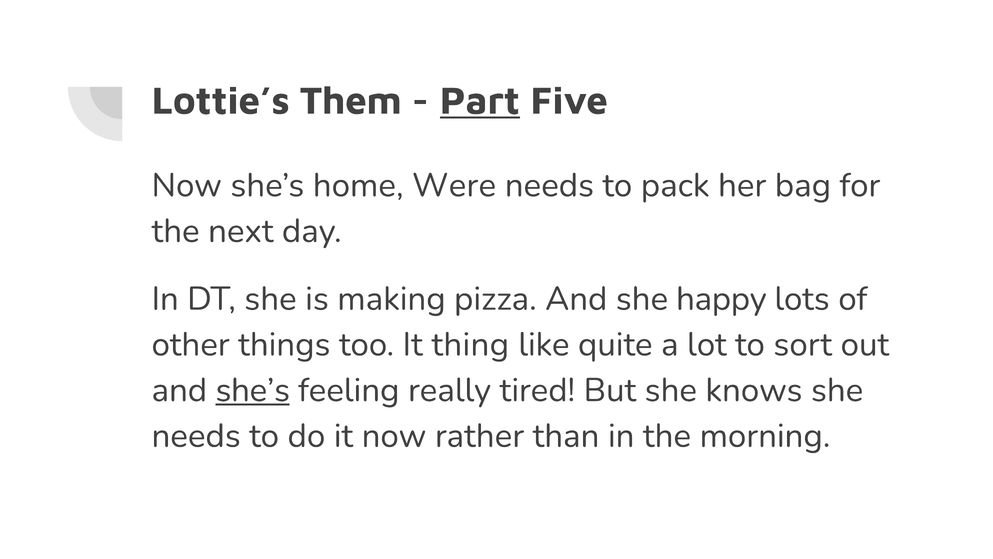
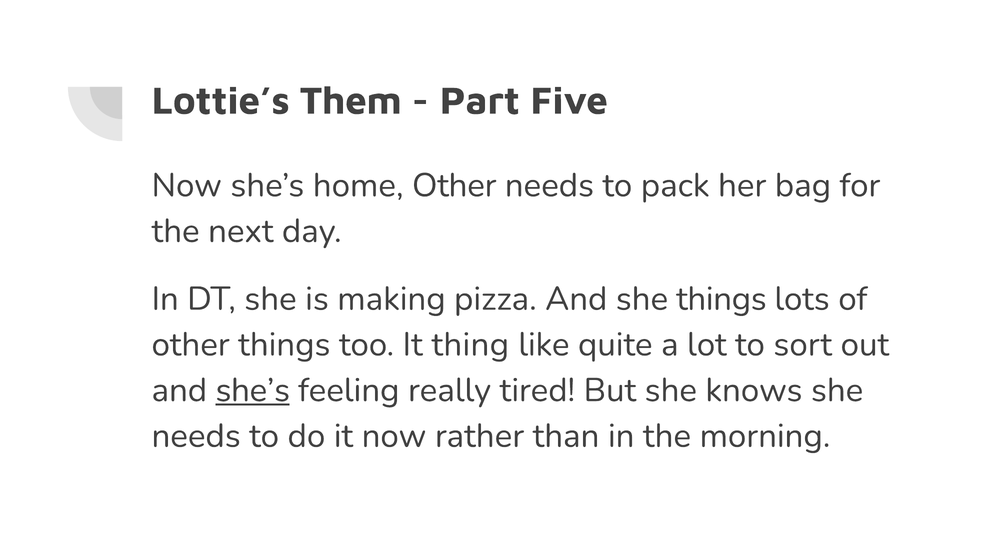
Part underline: present -> none
home Were: Were -> Other
she happy: happy -> things
